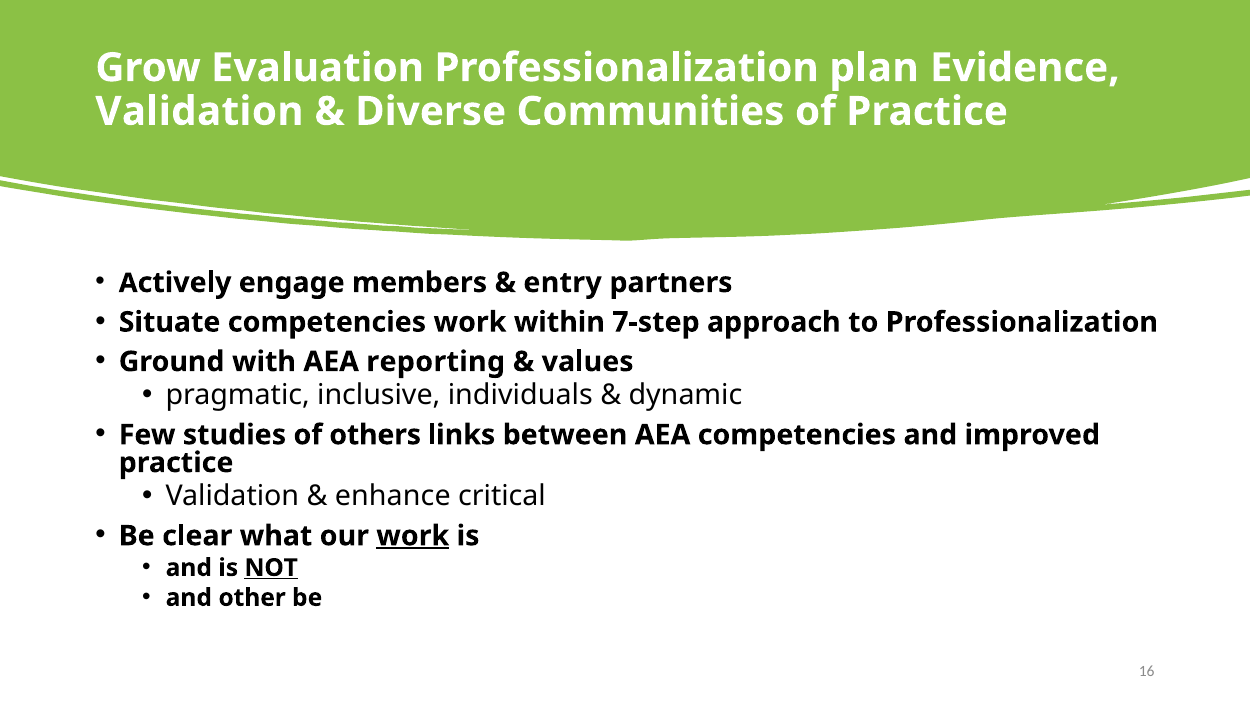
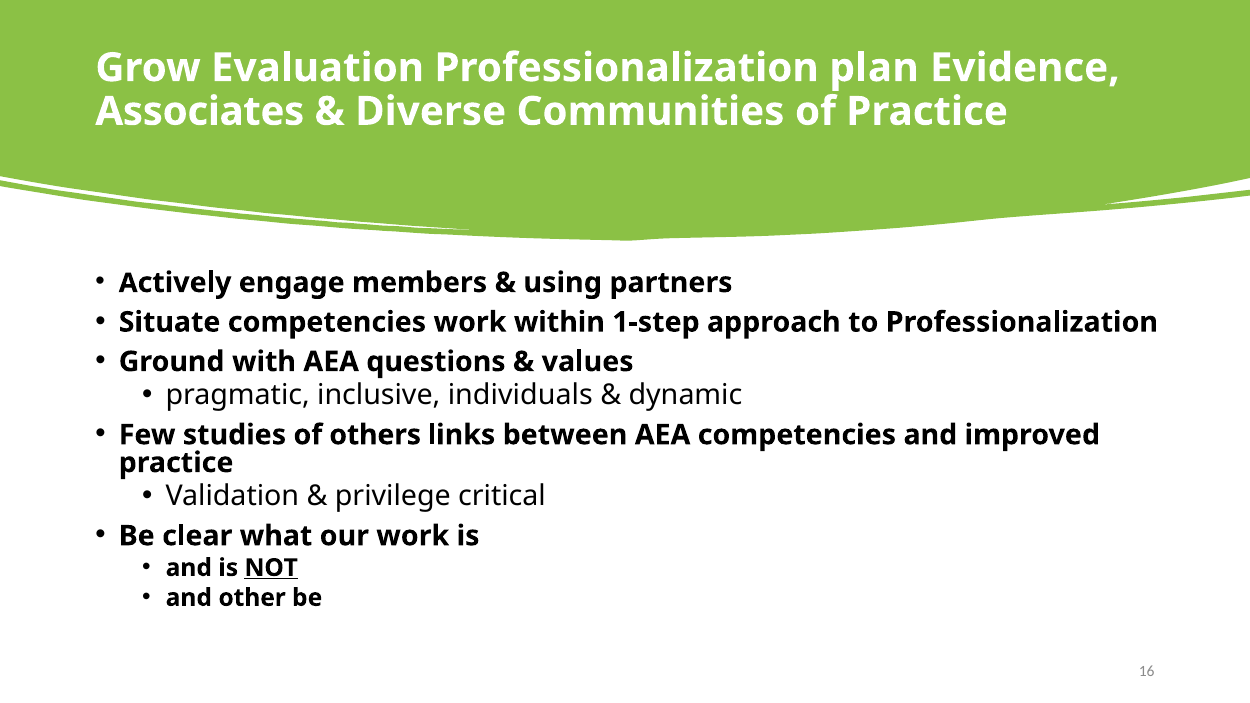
Validation at (199, 112): Validation -> Associates
entry: entry -> using
7-step: 7-step -> 1-step
reporting: reporting -> questions
enhance: enhance -> privilege
work at (413, 536) underline: present -> none
